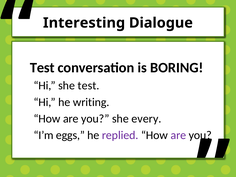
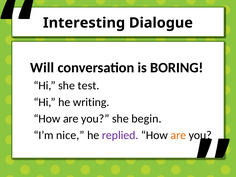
Test at (42, 68): Test -> Will
every: every -> begin
eggs: eggs -> nice
are at (178, 135) colour: purple -> orange
